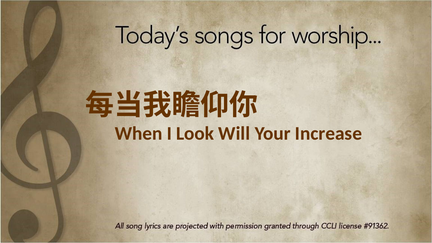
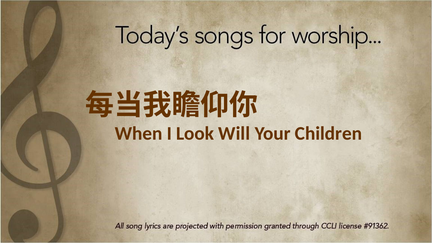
Increase: Increase -> Children
